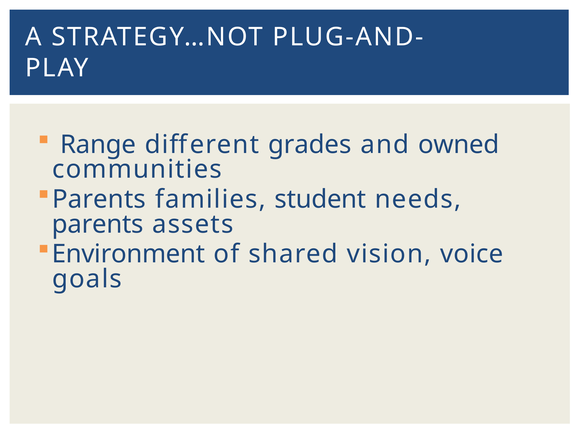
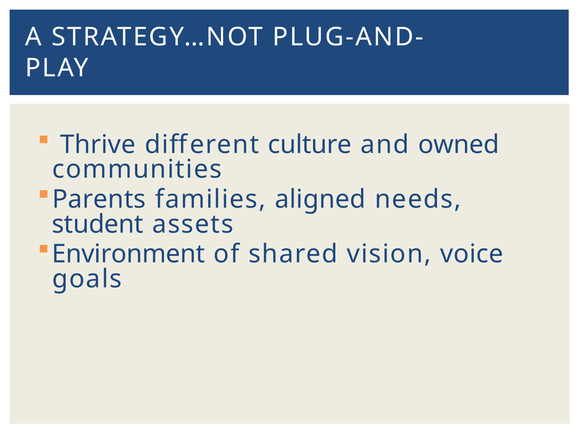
Range: Range -> Thrive
grades: grades -> culture
student: student -> aligned
parents at (98, 224): parents -> student
